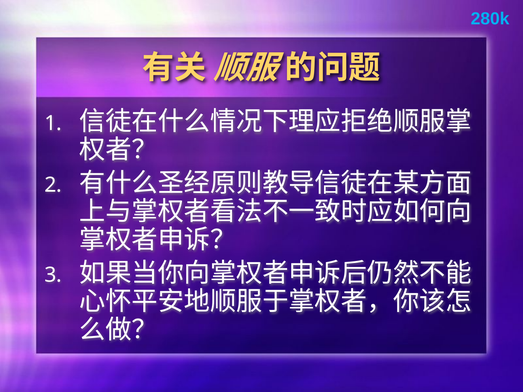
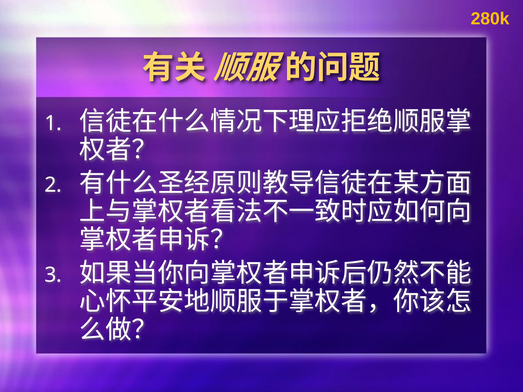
280k colour: light blue -> yellow
